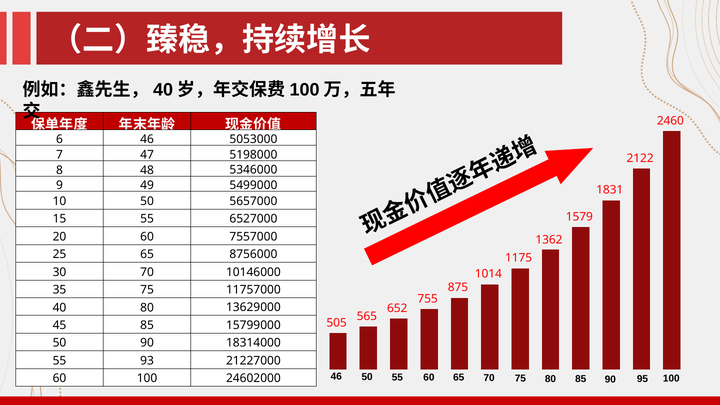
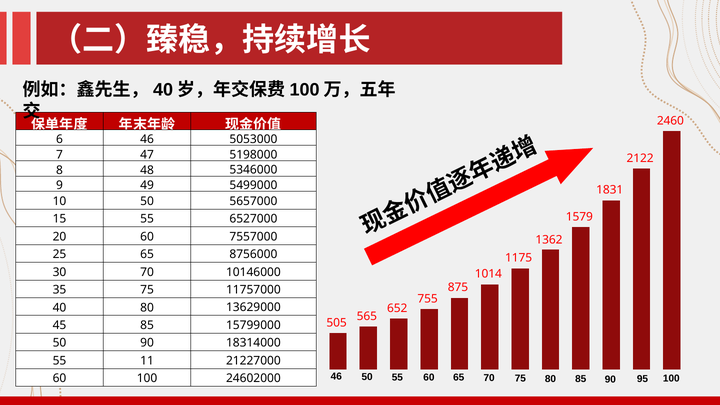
93: 93 -> 11
